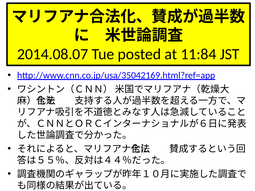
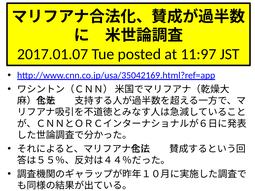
2014.08.07: 2014.08.07 -> 2017.01.07
11:84: 11:84 -> 11:97
